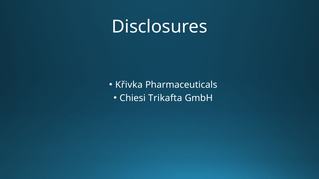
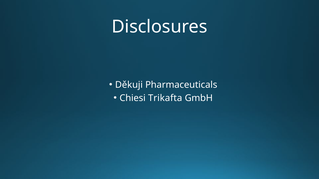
Křivka: Křivka -> Děkuji
